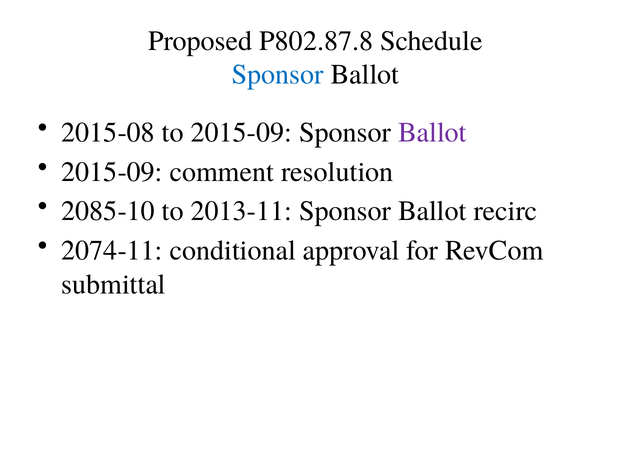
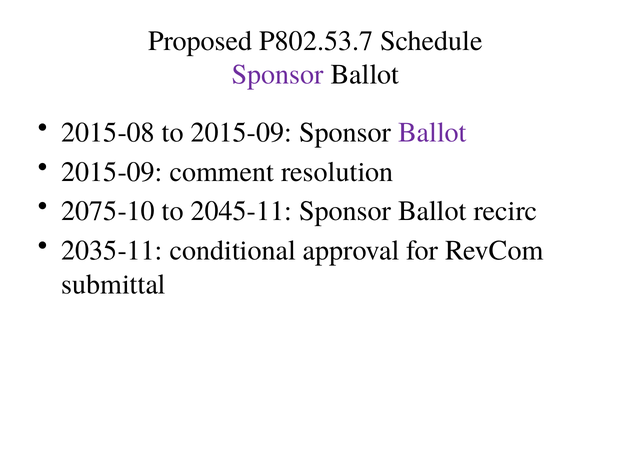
P802.87.8: P802.87.8 -> P802.53.7
Sponsor at (278, 75) colour: blue -> purple
2085-10: 2085-10 -> 2075-10
2013-11: 2013-11 -> 2045-11
2074-11: 2074-11 -> 2035-11
